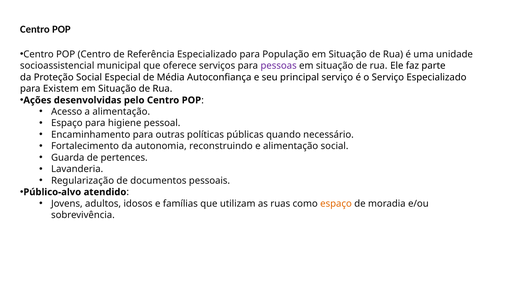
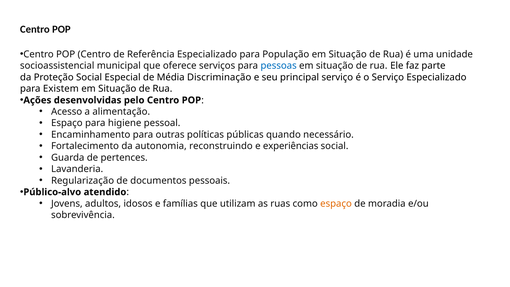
pessoas colour: purple -> blue
Autoconfiança: Autoconfiança -> Discriminação
e alimentação: alimentação -> experiências
